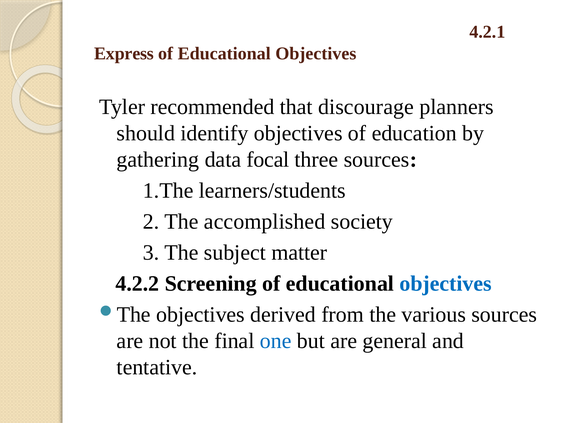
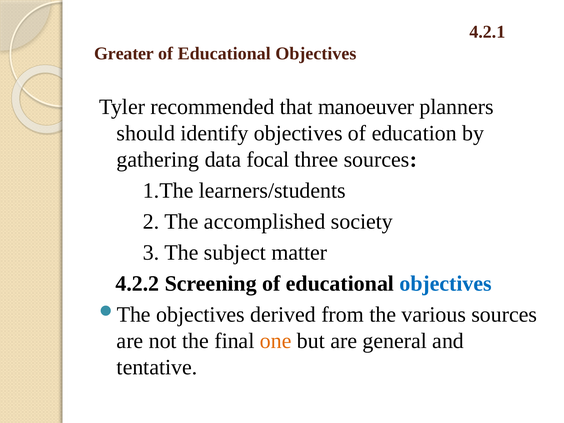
Express: Express -> Greater
discourage: discourage -> manoeuver
one colour: blue -> orange
